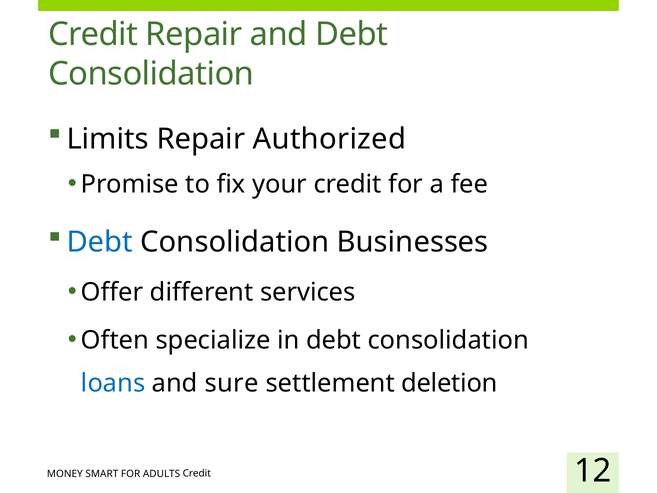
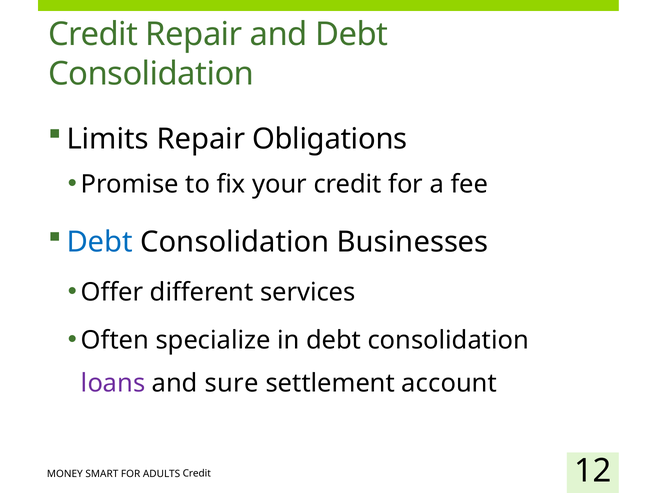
Authorized: Authorized -> Obligations
loans colour: blue -> purple
deletion: deletion -> account
